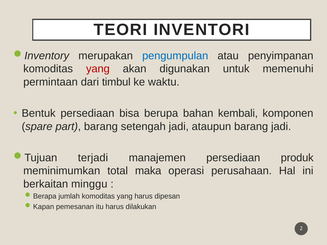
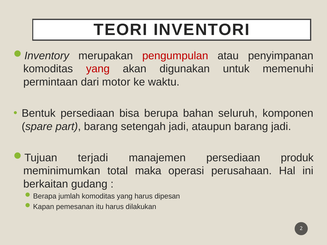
pengumpulan colour: blue -> red
timbul: timbul -> motor
kembali: kembali -> seluruh
minggu: minggu -> gudang
